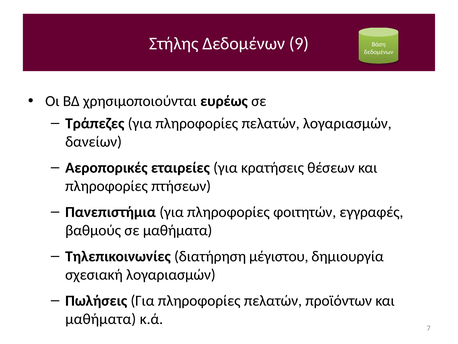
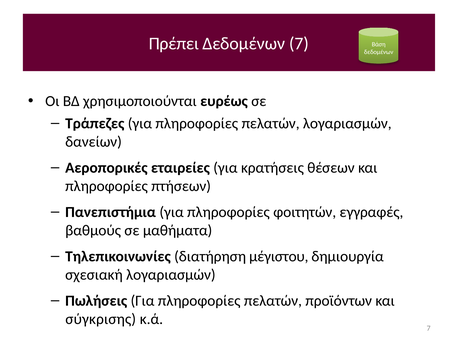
Στήλης: Στήλης -> Πρέπει
Δεδομένων 9: 9 -> 7
μαθήματα at (101, 319): μαθήματα -> σύγκρισης
